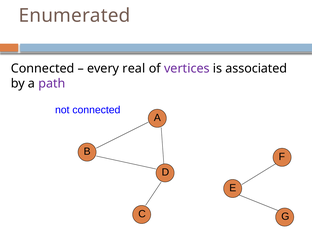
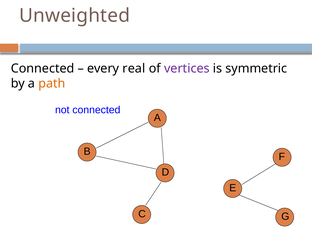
Enumerated: Enumerated -> Unweighted
associated: associated -> symmetric
path colour: purple -> orange
